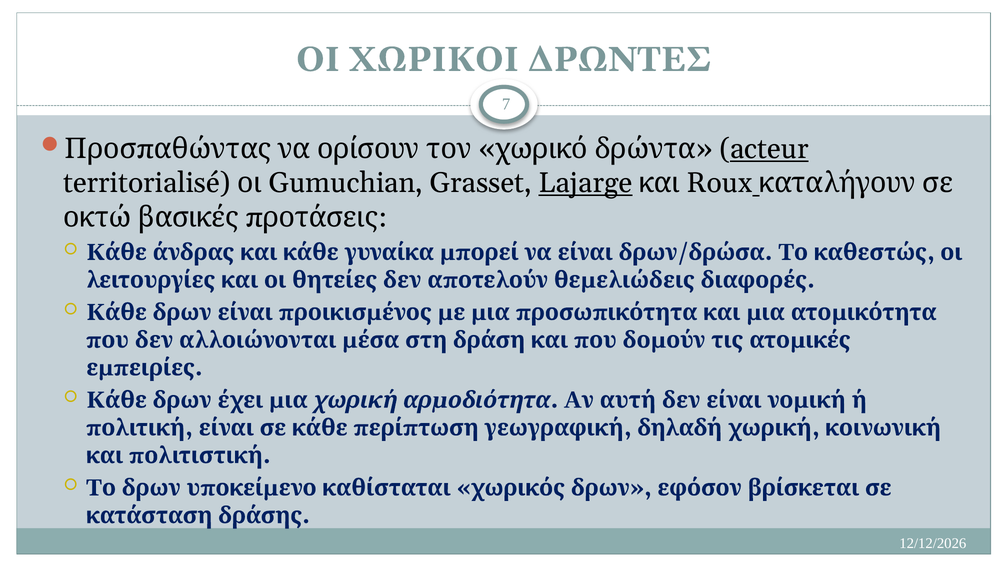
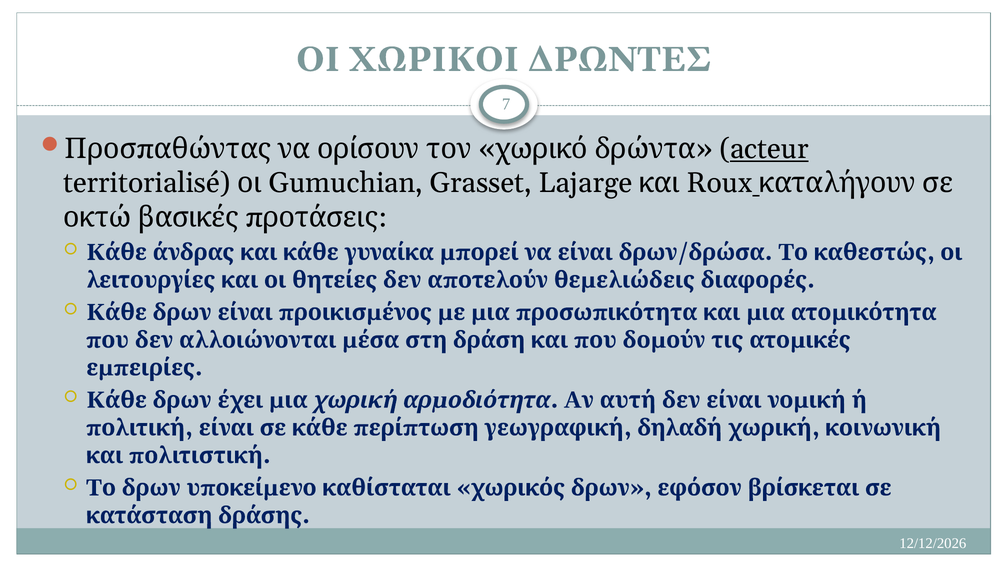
Lajarge underline: present -> none
